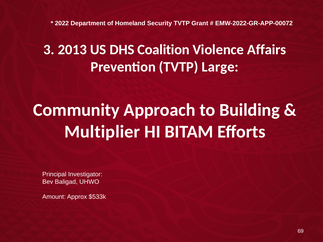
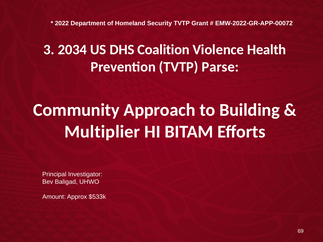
2013: 2013 -> 2034
Affairs: Affairs -> Health
Large: Large -> Parse
